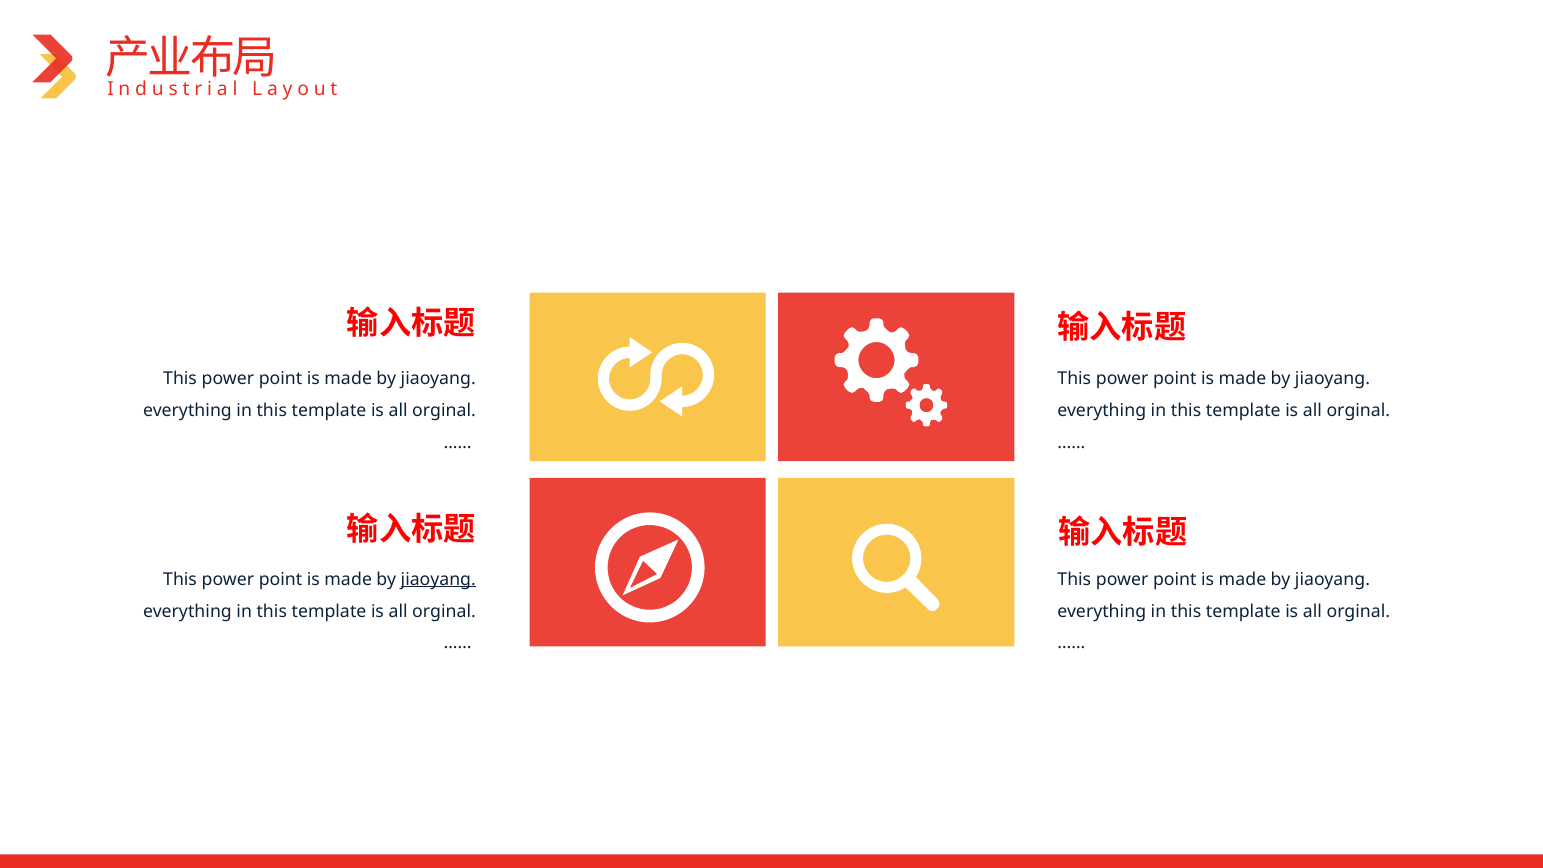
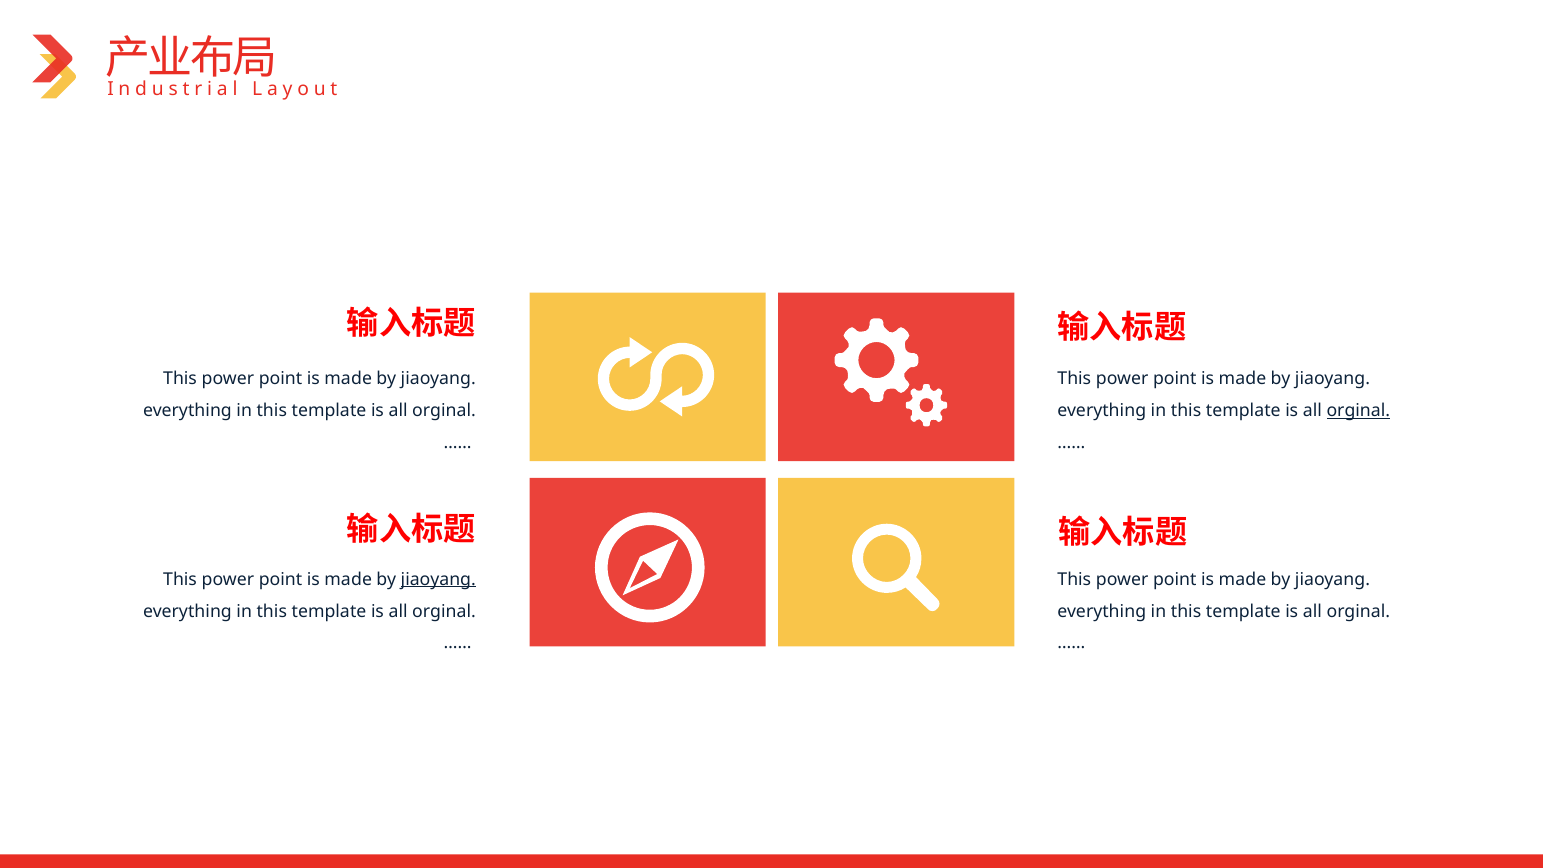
orginal at (1358, 410) underline: none -> present
